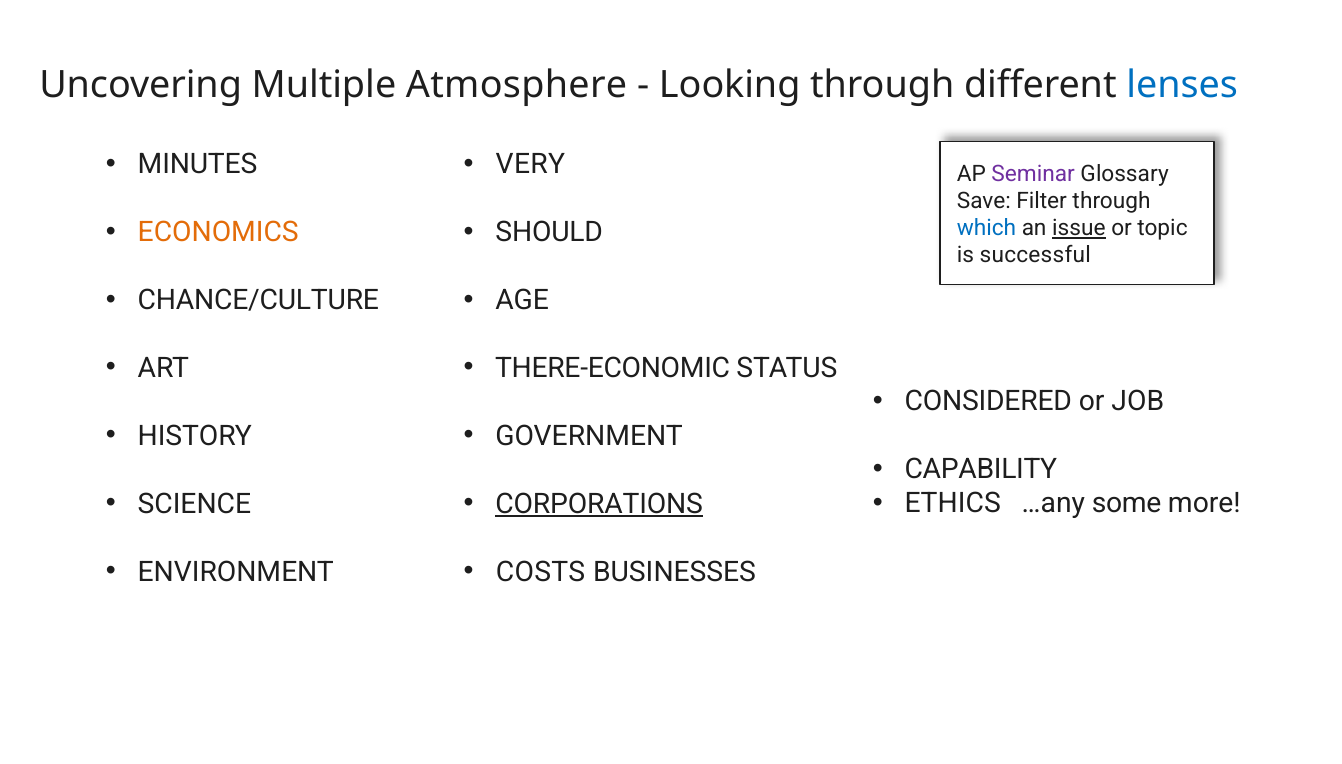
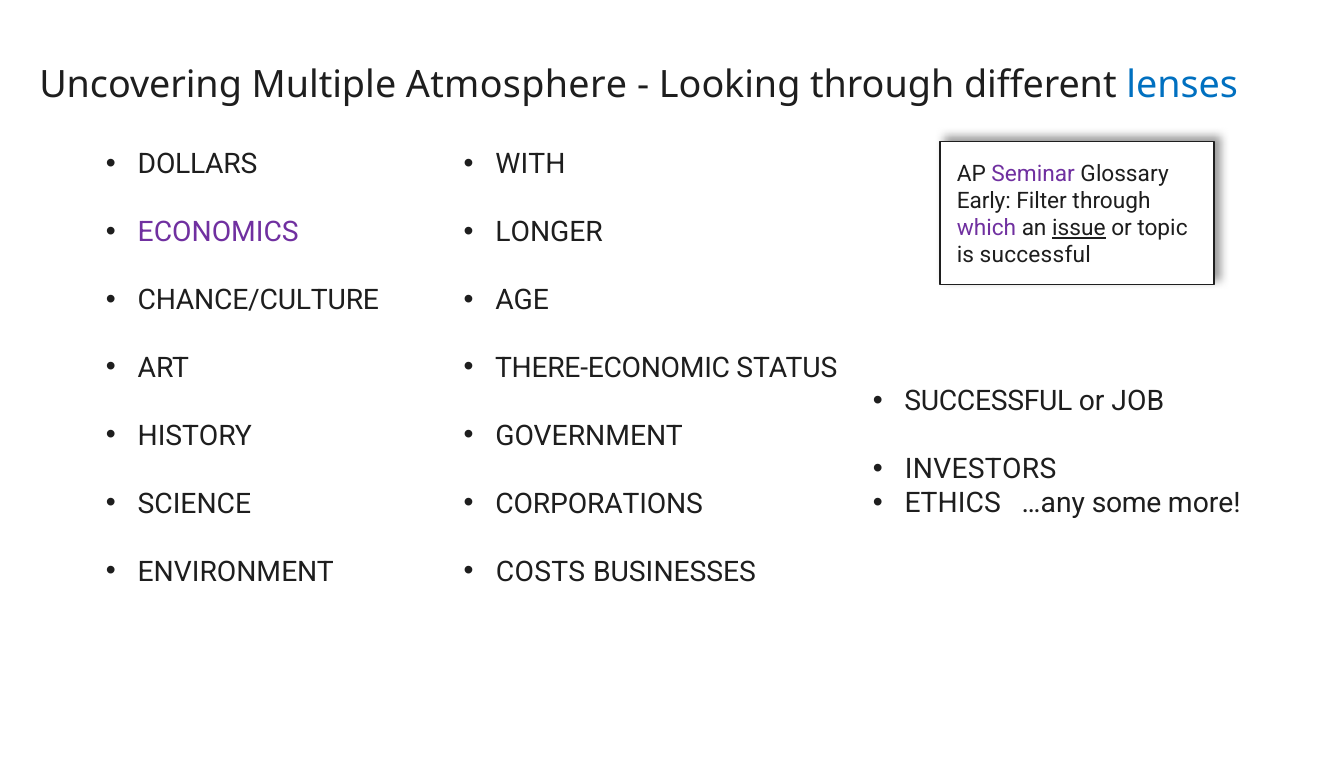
MINUTES: MINUTES -> DOLLARS
VERY: VERY -> WITH
Save: Save -> Early
ECONOMICS colour: orange -> purple
SHOULD: SHOULD -> LONGER
which colour: blue -> purple
CONSIDERED at (988, 402): CONSIDERED -> SUCCESSFUL
CAPABILITY: CAPABILITY -> INVESTORS
CORPORATIONS underline: present -> none
